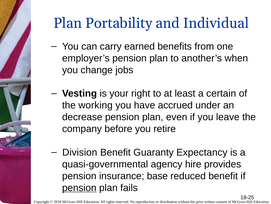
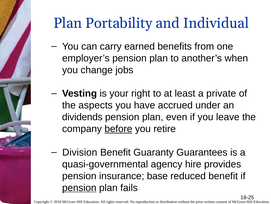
certain: certain -> private
working: working -> aspects
decrease: decrease -> dividends
before underline: none -> present
Expectancy: Expectancy -> Guarantees
